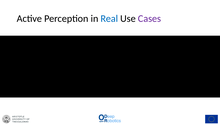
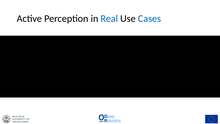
Cases colour: purple -> blue
